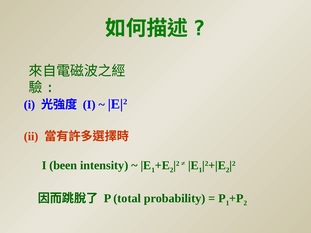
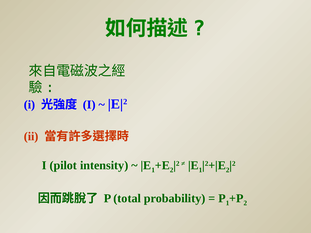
been: been -> pilot
